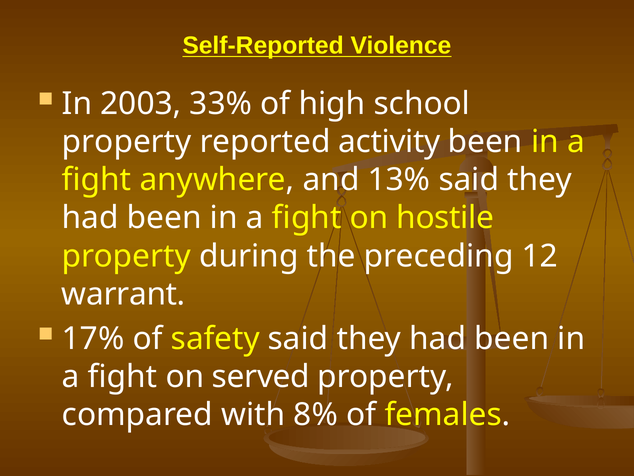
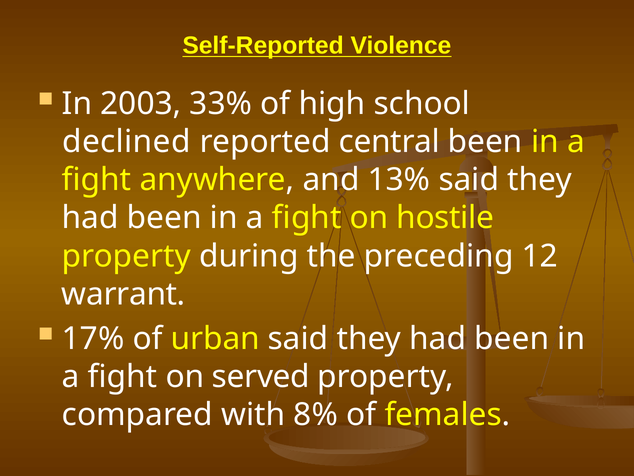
property at (127, 142): property -> declined
activity: activity -> central
safety: safety -> urban
